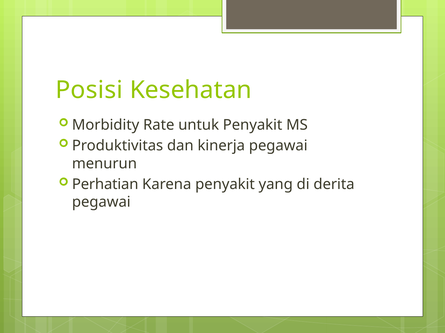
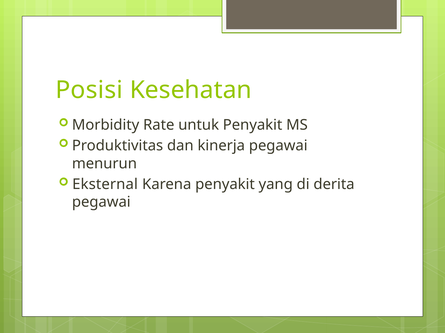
Perhatian: Perhatian -> Eksternal
